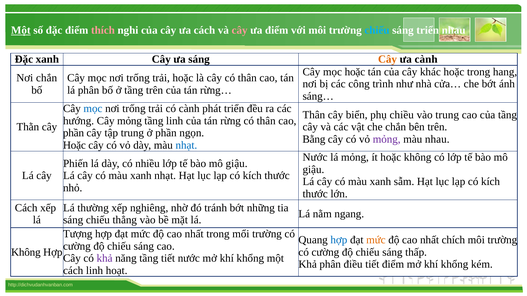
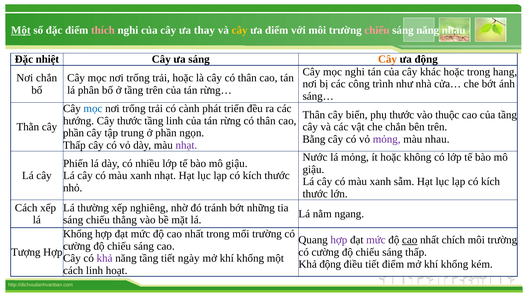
cách: cách -> thay
cây at (240, 30) colour: pink -> yellow
chiếu at (377, 30) colour: light blue -> pink
sáng triển: triển -> năng
Đặc xanh: xanh -> nhiệt
ưa cành: cành -> động
mọc hoặc: hoặc -> nghi
phụ chiều: chiều -> thước
vào trung: trung -> thuộc
Cây mỏng: mỏng -> thước
Hoặc at (74, 145): Hoặc -> Thấp
nhạt at (186, 145) colour: blue -> purple
Tượng at (78, 234): Tượng -> Khổng
hợp at (339, 240) colour: blue -> purple
mức at (376, 240) colour: orange -> purple
cao at (410, 240) underline: none -> present
Không at (26, 253): Không -> Tượng
tiết nước: nước -> ngày
Khả phân: phân -> động
